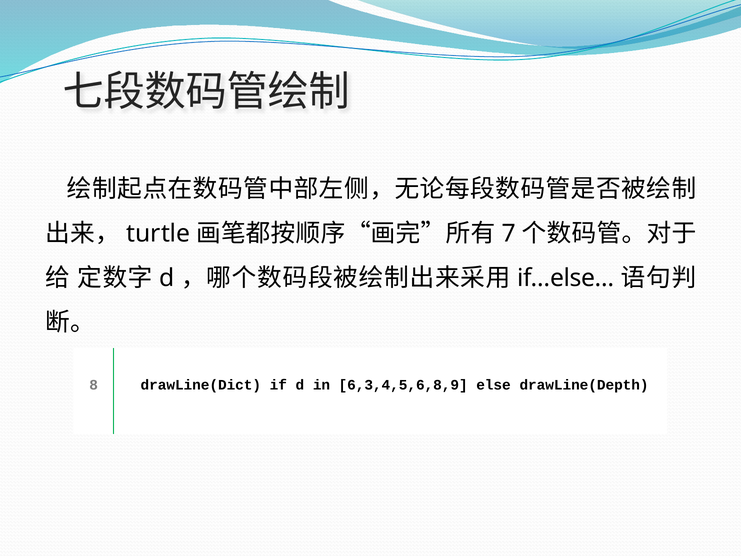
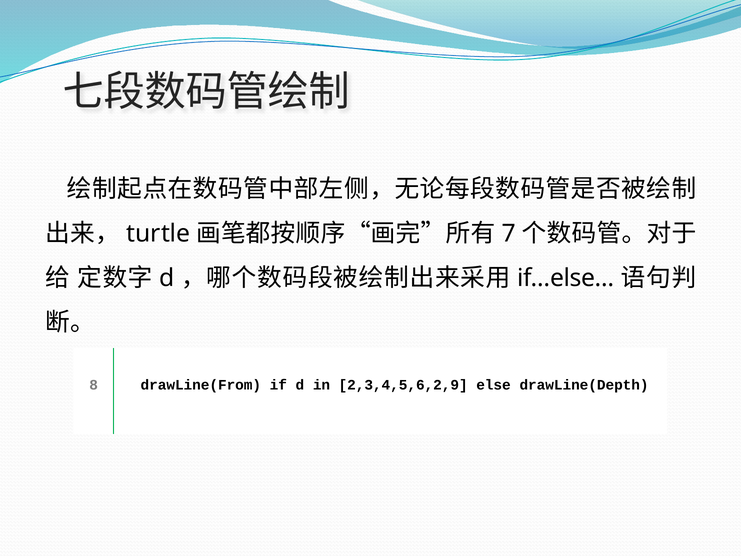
drawLine(Dict: drawLine(Dict -> drawLine(From
6,3,4,5,6,8,9: 6,3,4,5,6,8,9 -> 2,3,4,5,6,2,9
